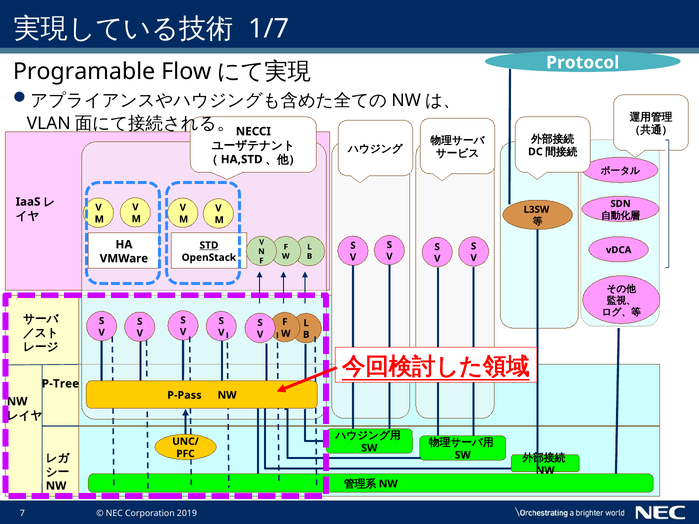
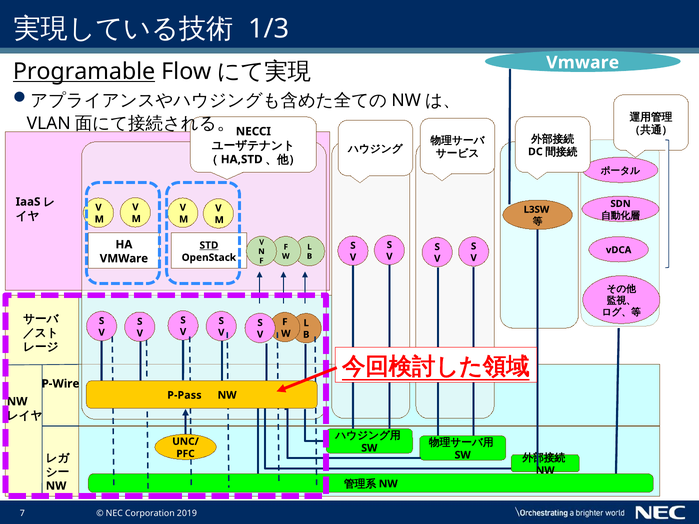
1/7: 1/7 -> 1/3
Protocol at (583, 63): Protocol -> Vmware
Programable underline: none -> present
P-Tree: P-Tree -> P-Wire
